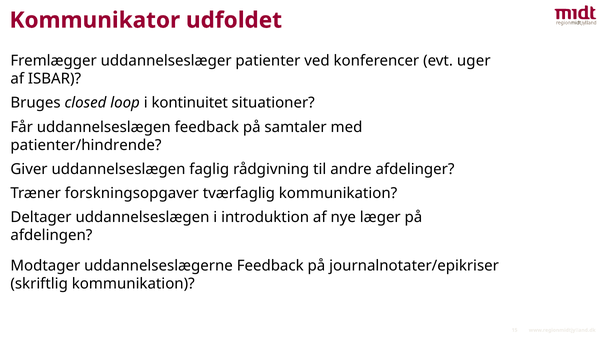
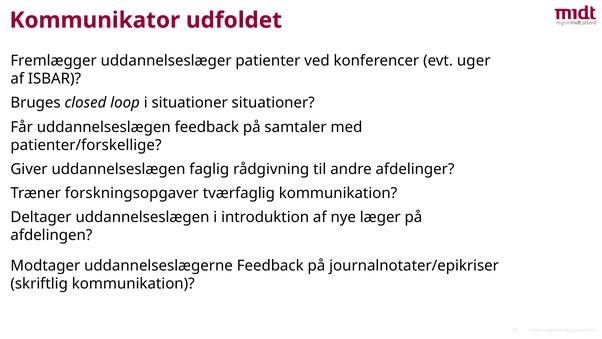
i kontinuitet: kontinuitet -> situationer
patienter/hindrende: patienter/hindrende -> patienter/forskellige
